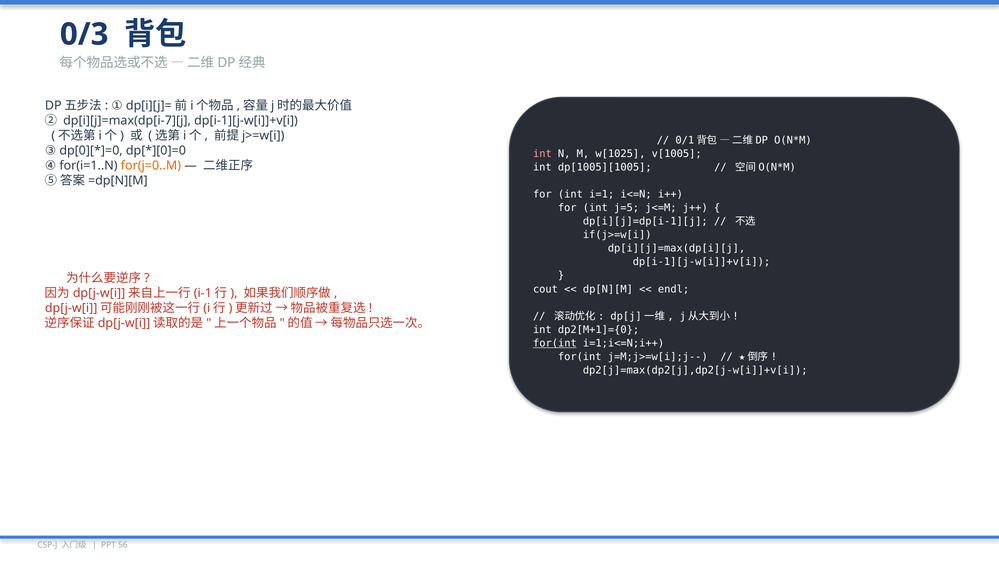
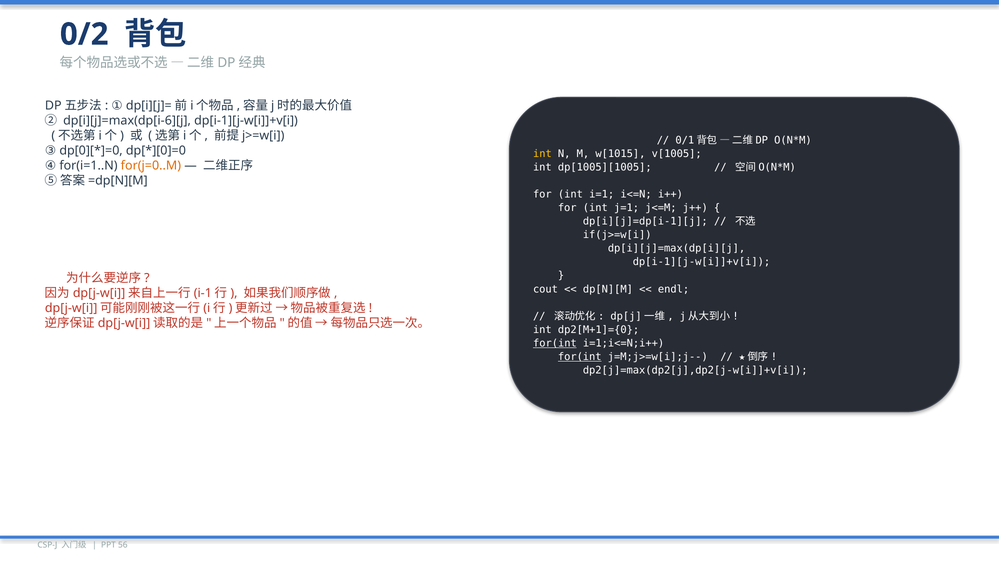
0/3: 0/3 -> 0/2
dp[i][j]=max(dp[i-7][j: dp[i][j]=max(dp[i-7][j -> dp[i][j]=max(dp[i-6][j
int at (542, 154) colour: pink -> yellow
w[1025: w[1025 -> w[1015
j=5: j=5 -> j=1
for(int at (580, 357) underline: none -> present
